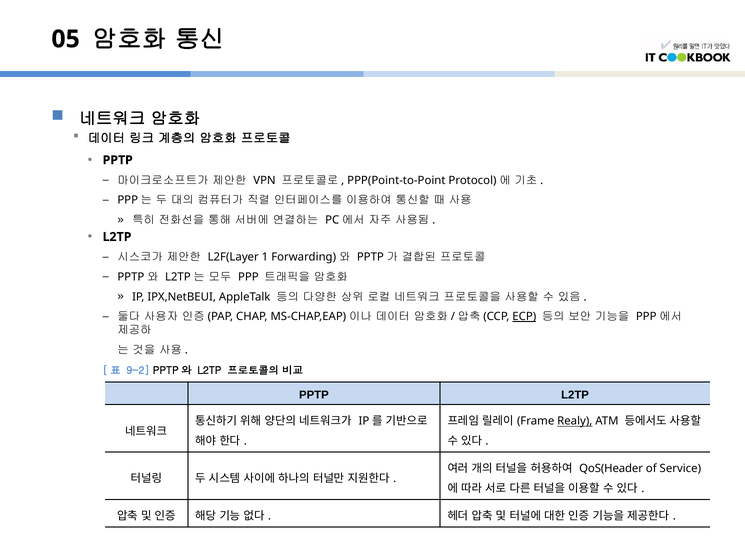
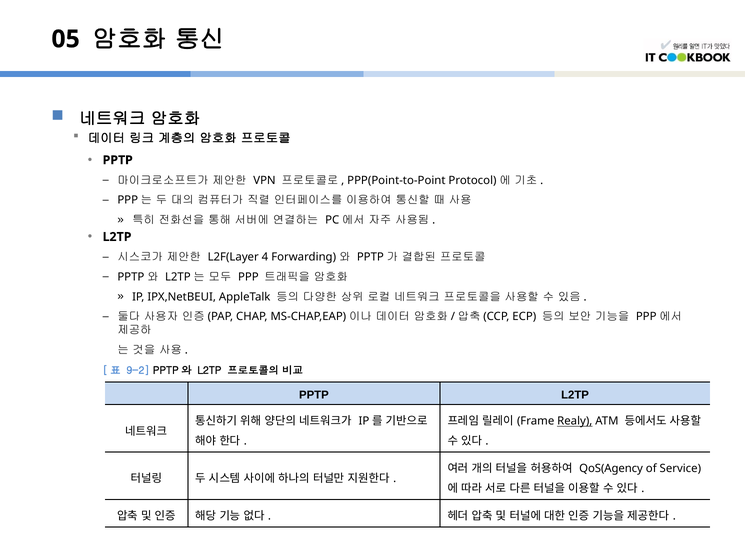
1: 1 -> 4
ECP underline: present -> none
QoS(Header: QoS(Header -> QoS(Agency
